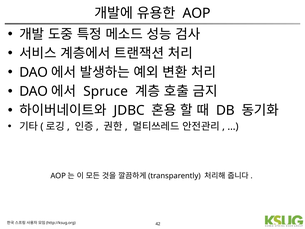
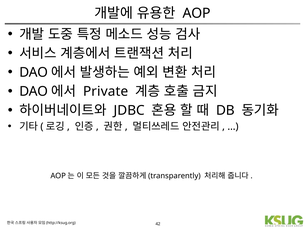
Spruce: Spruce -> Private
